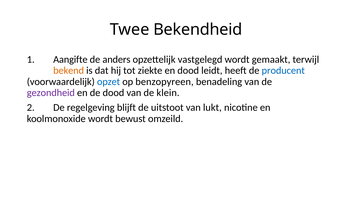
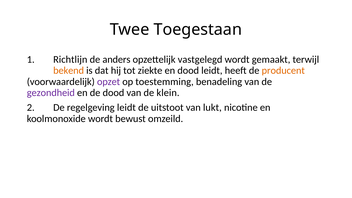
Bekendheid: Bekendheid -> Toegestaan
Aangifte: Aangifte -> Richtlijn
producent colour: blue -> orange
opzet colour: blue -> purple
benzopyreen: benzopyreen -> toestemming
regelgeving blijft: blijft -> leidt
